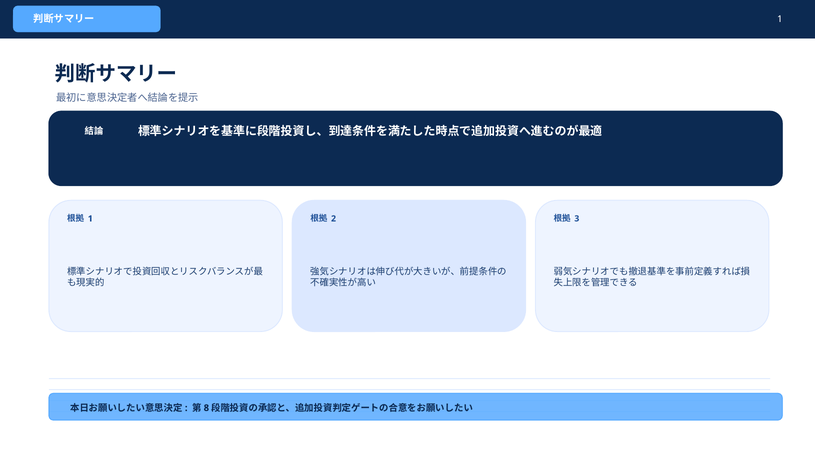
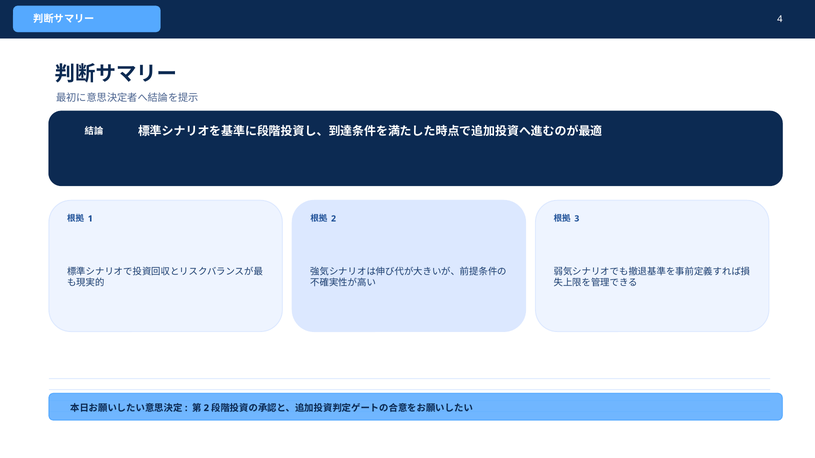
1 at (780, 19): 1 -> 4
8 at (206, 408): 8 -> 2
